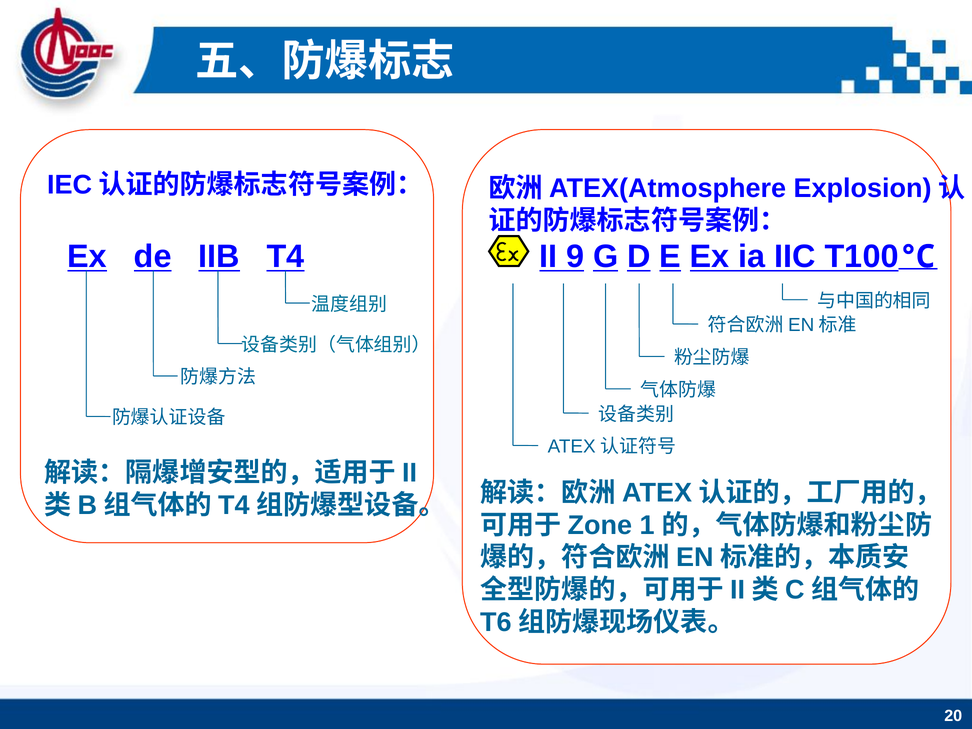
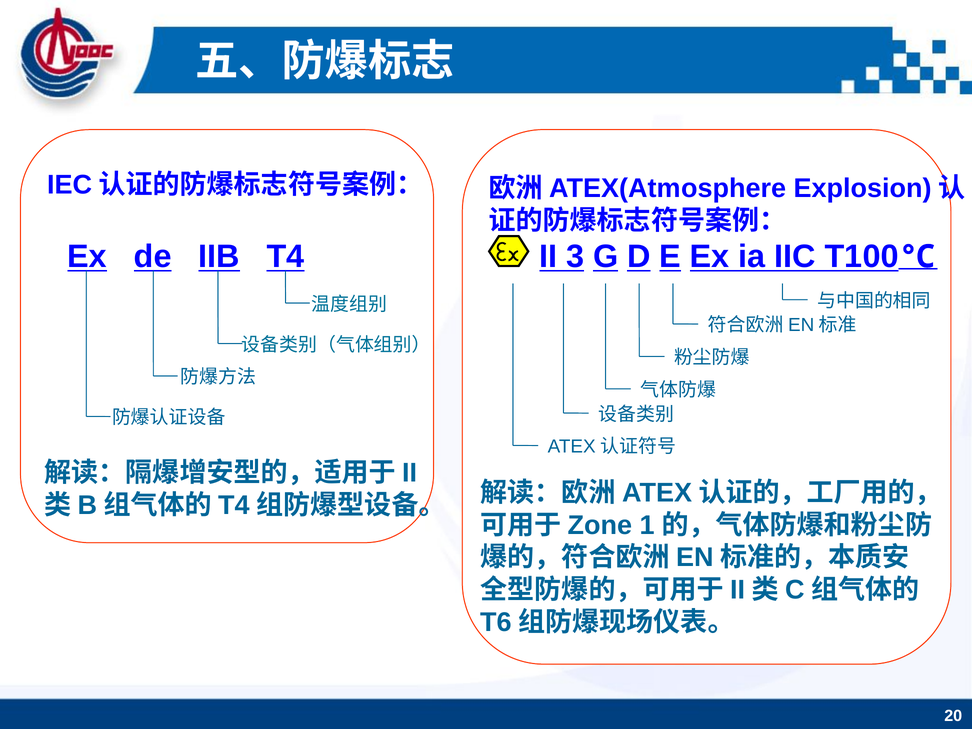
9: 9 -> 3
